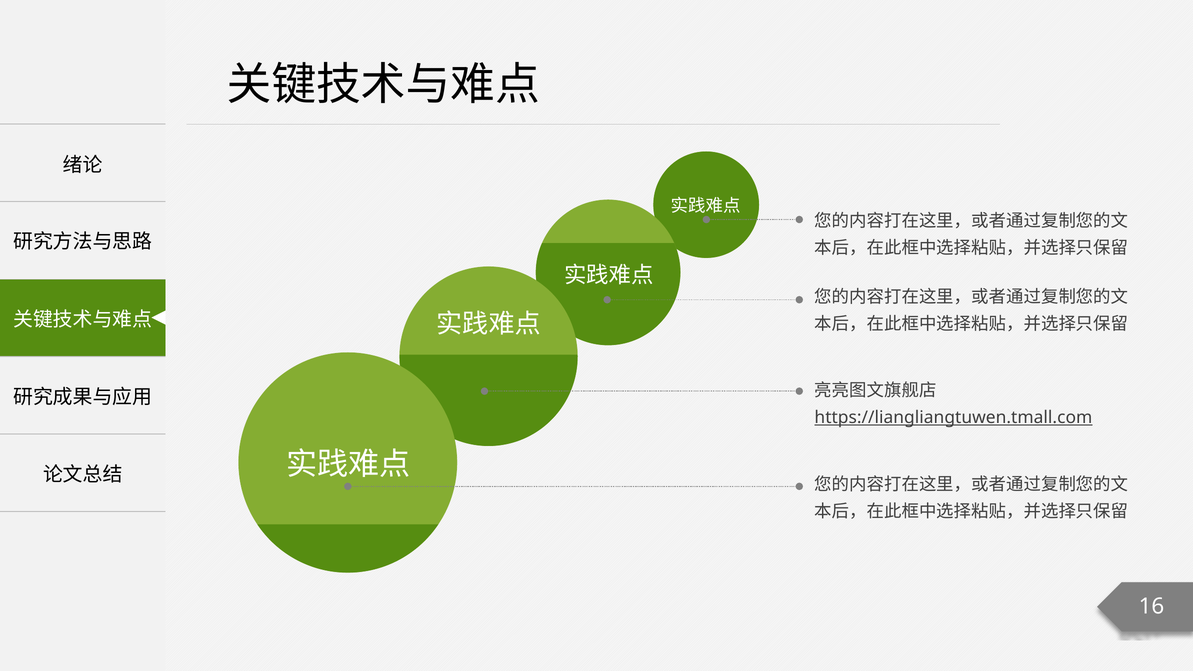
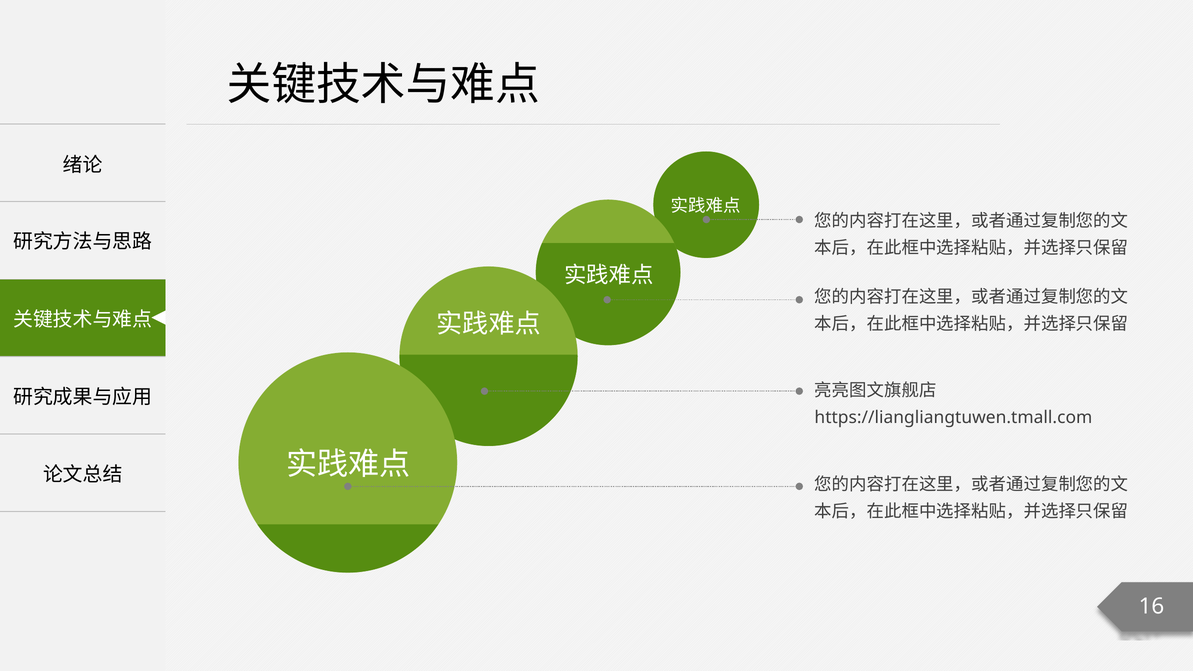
https://liangliangtuwen.tmall.com underline: present -> none
